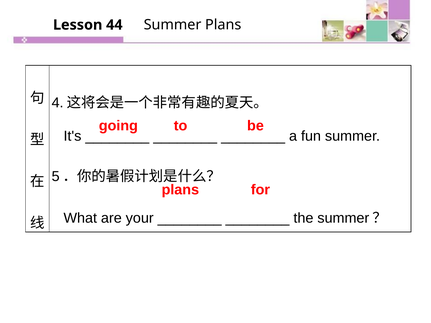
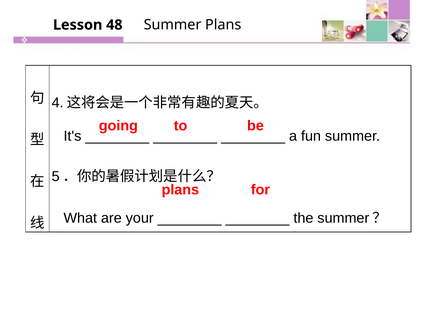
44: 44 -> 48
